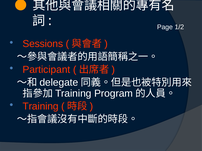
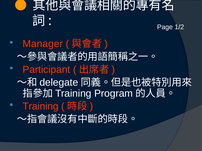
Sessions: Sessions -> Manager
